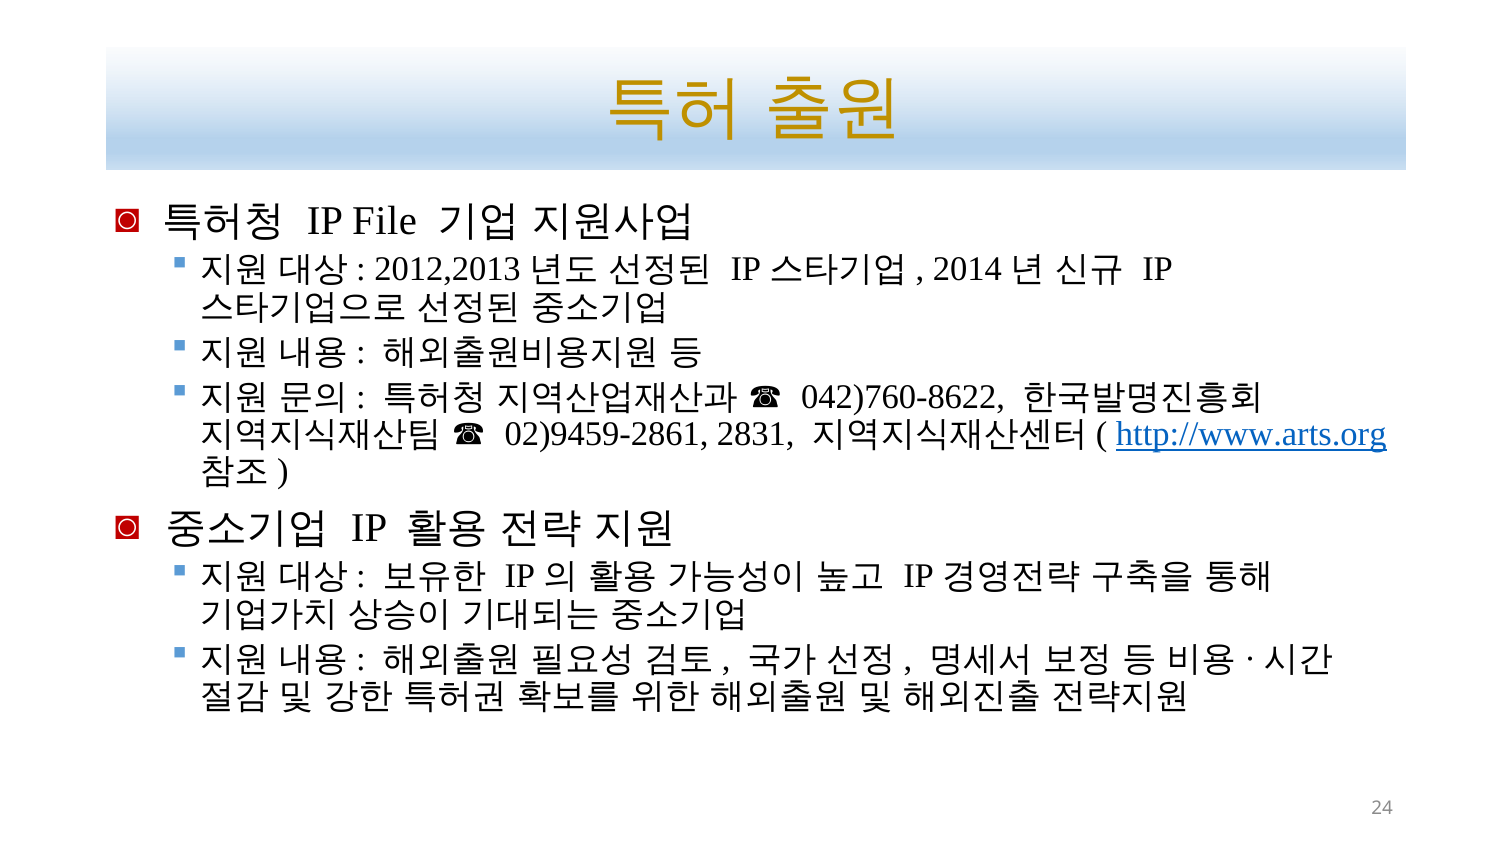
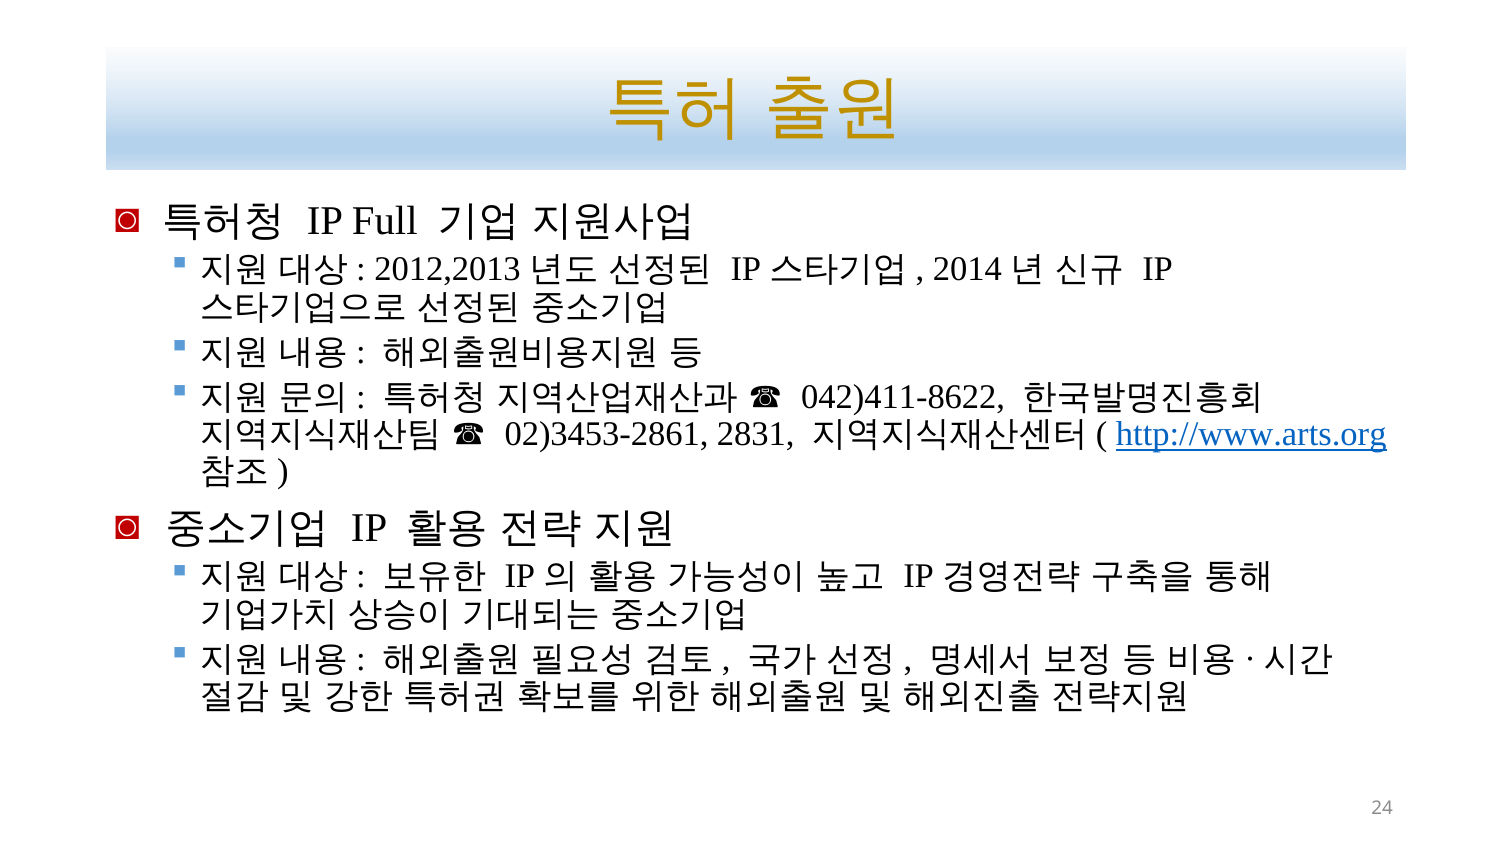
File: File -> Full
042)760-8622: 042)760-8622 -> 042)411-8622
02)9459-2861: 02)9459-2861 -> 02)3453-2861
